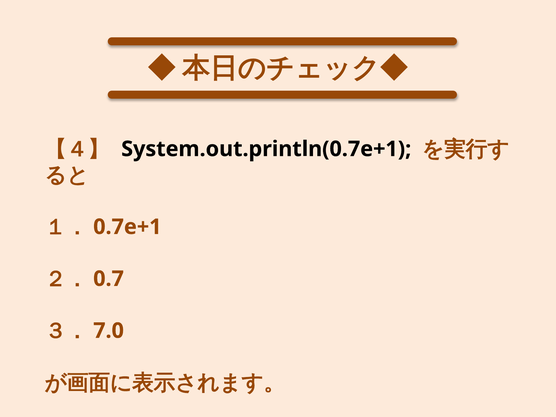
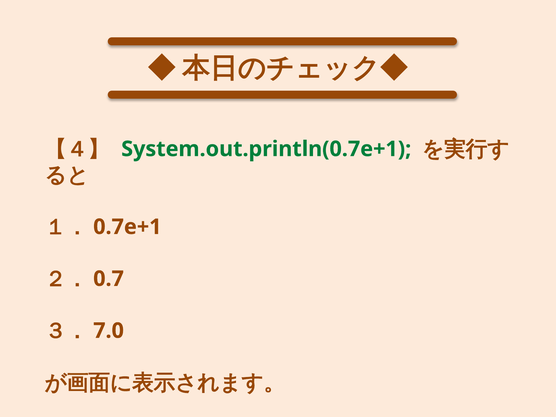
System.out.println(0.7e+1 colour: black -> green
